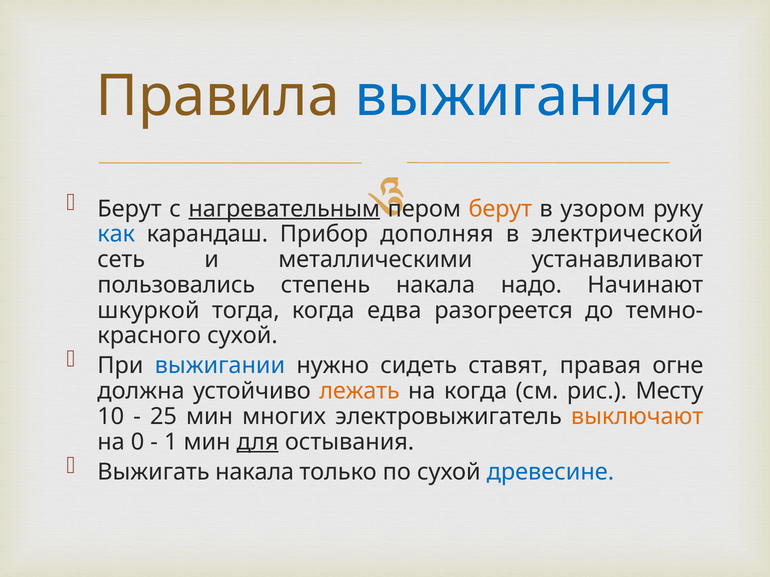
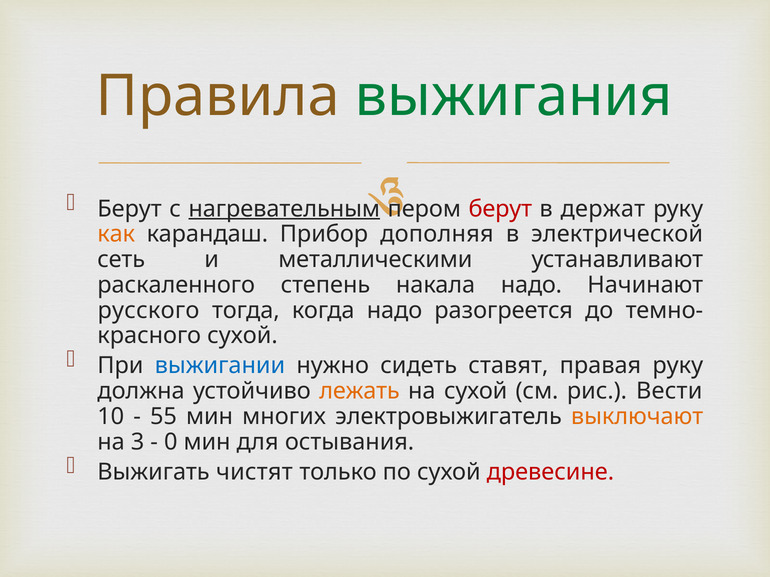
выжигания colour: blue -> green
берут at (500, 209) colour: orange -> red
узором: узором -> держат
как colour: blue -> orange
пользовались: пользовались -> раскаленного
шкуркой: шкуркой -> русского
когда едва: едва -> надо
правая огне: огне -> руку
на когда: когда -> сухой
Месту: Месту -> Вести
25: 25 -> 55
0: 0 -> 3
1: 1 -> 0
для underline: present -> none
Выжигать накала: накала -> чистят
древесине colour: blue -> red
